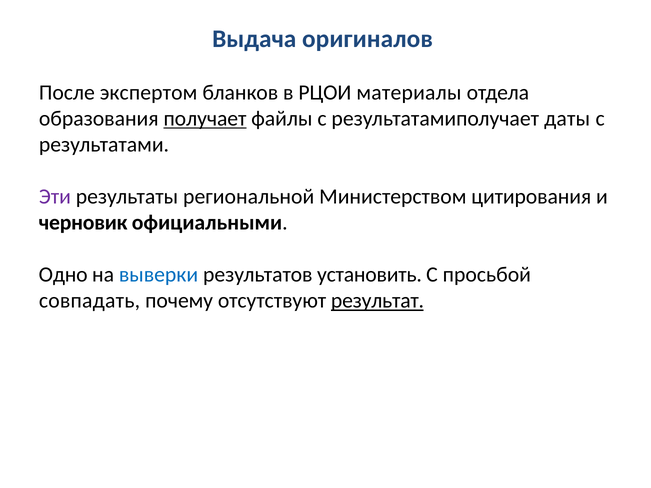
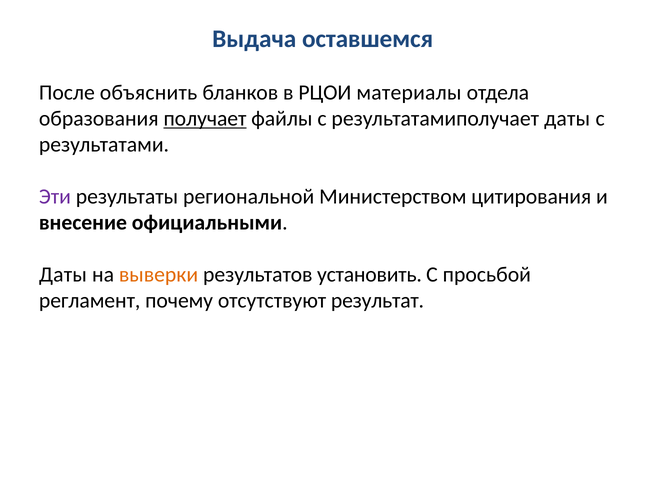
оригиналов: оригиналов -> оставшемся
экспертом: экспертом -> объяснить
черновик: черновик -> внесение
Одно at (63, 275): Одно -> Даты
выверки colour: blue -> orange
совпадать: совпадать -> регламент
результат underline: present -> none
